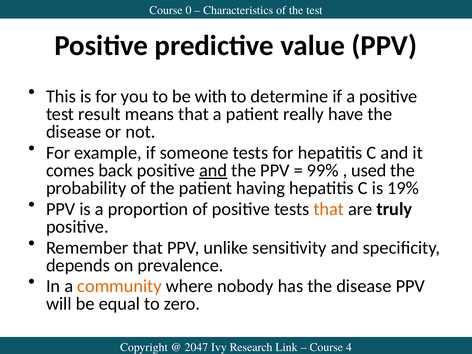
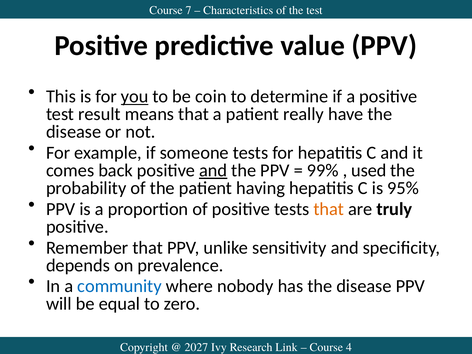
0: 0 -> 7
you underline: none -> present
with: with -> coin
19%: 19% -> 95%
community colour: orange -> blue
2047: 2047 -> 2027
